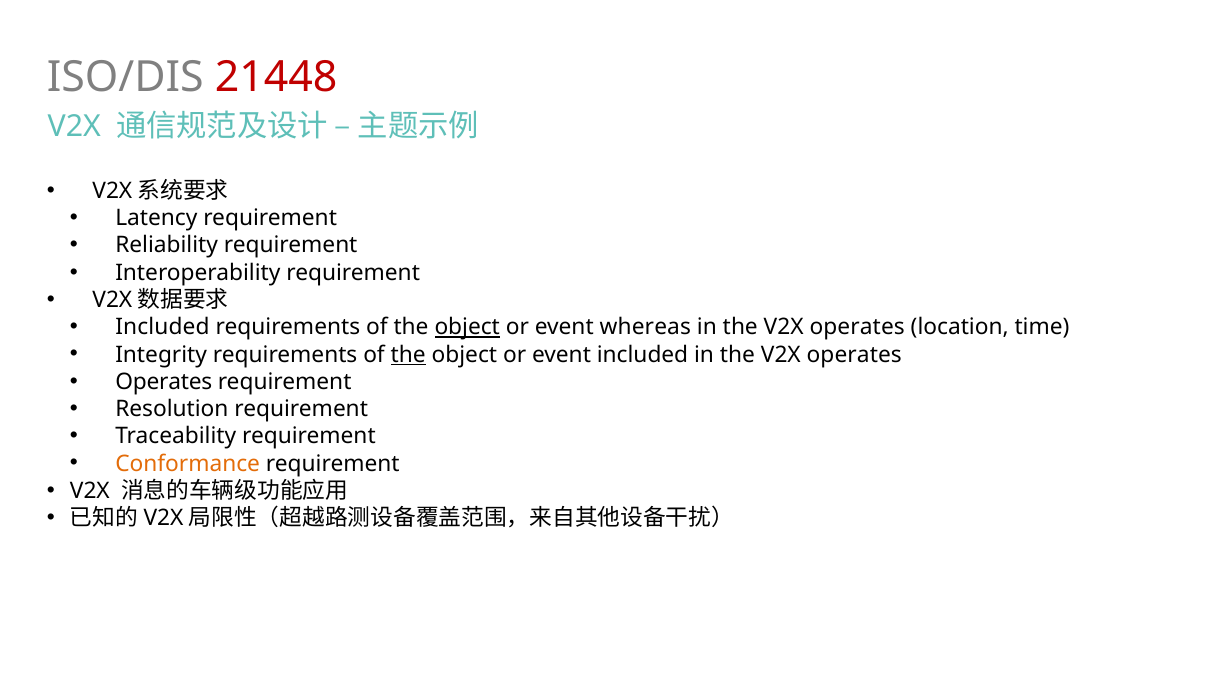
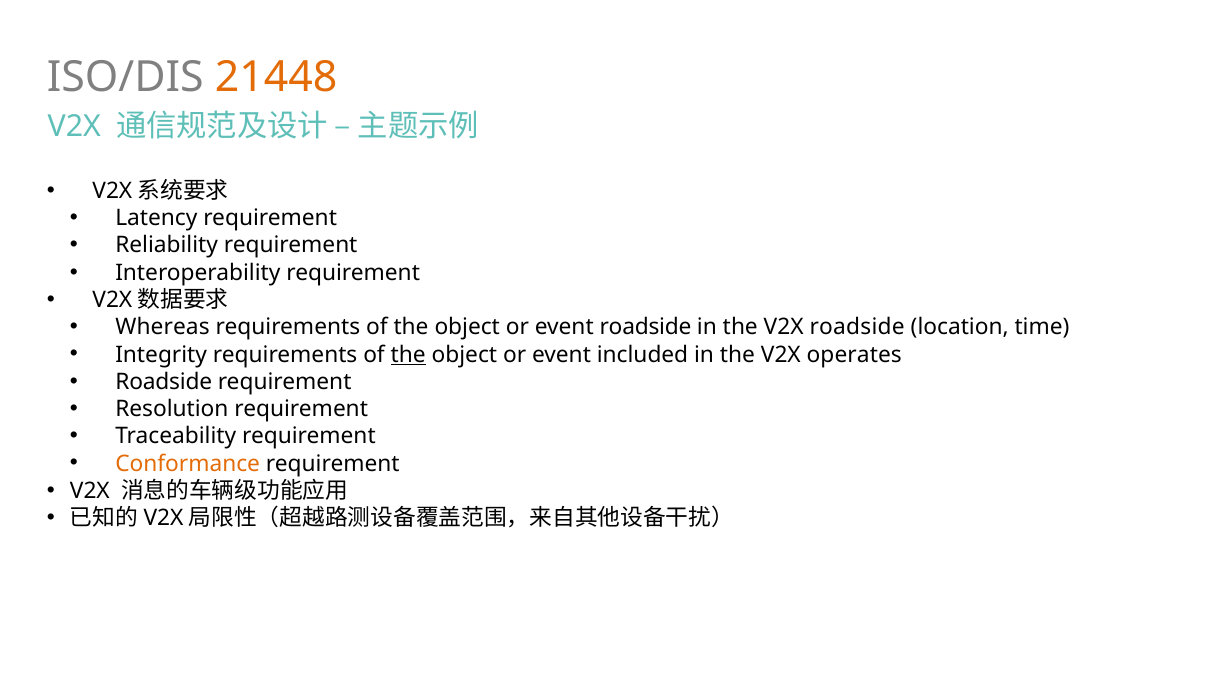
21448 colour: red -> orange
Included at (162, 327): Included -> Whereas
object at (467, 327) underline: present -> none
event whereas: whereas -> roadside
operates at (857, 327): operates -> roadside
Operates at (164, 382): Operates -> Roadside
